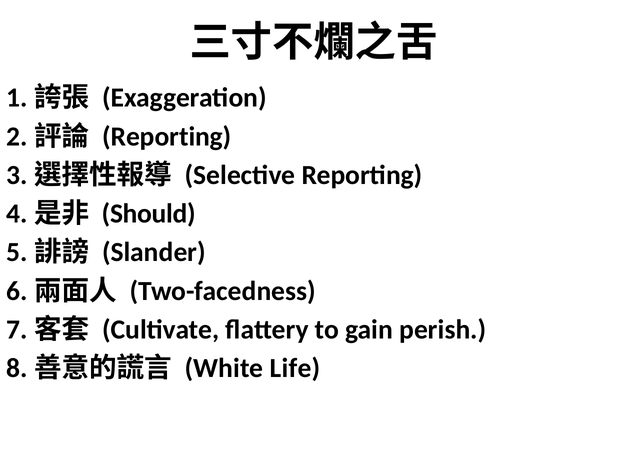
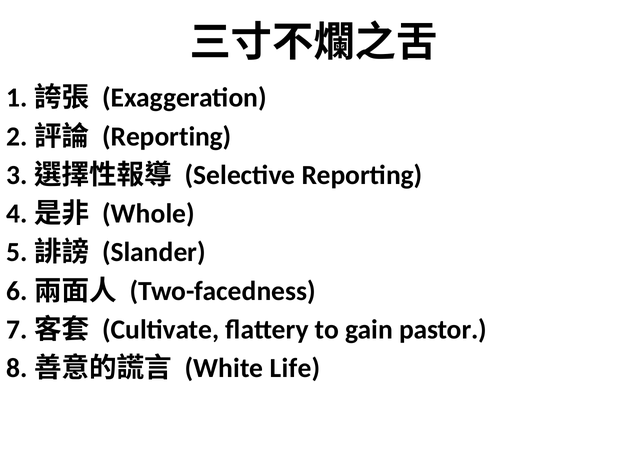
Should: Should -> Whole
perish: perish -> pastor
